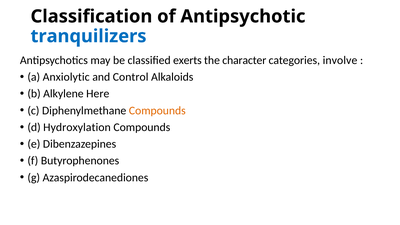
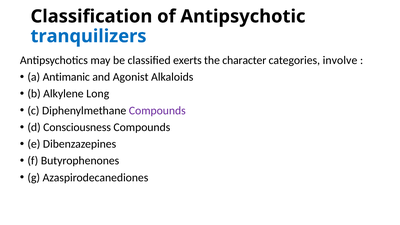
Anxiolytic: Anxiolytic -> Antimanic
Control: Control -> Agonist
Here: Here -> Long
Compounds at (157, 111) colour: orange -> purple
Hydroxylation: Hydroxylation -> Consciousness
